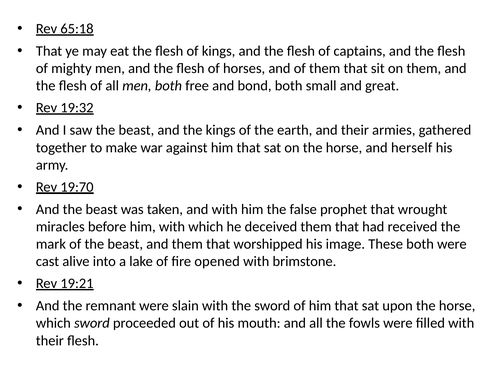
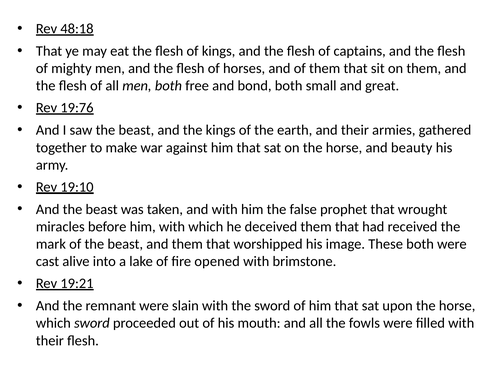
65:18: 65:18 -> 48:18
19:32: 19:32 -> 19:76
herself: herself -> beauty
19:70: 19:70 -> 19:10
